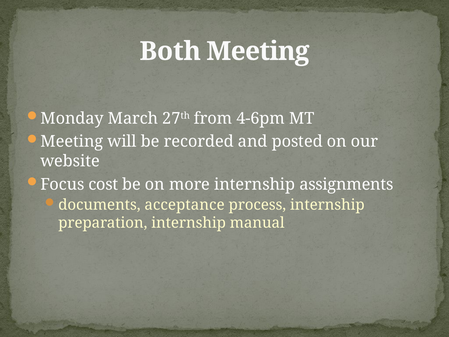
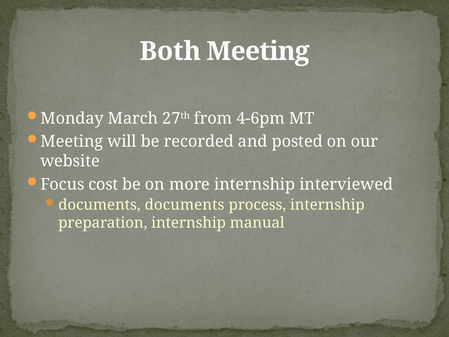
assignments: assignments -> interviewed
documents acceptance: acceptance -> documents
